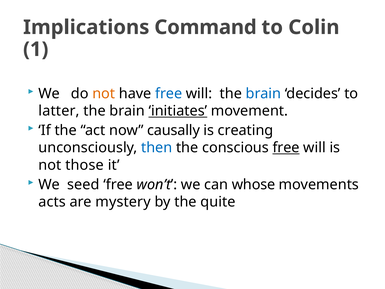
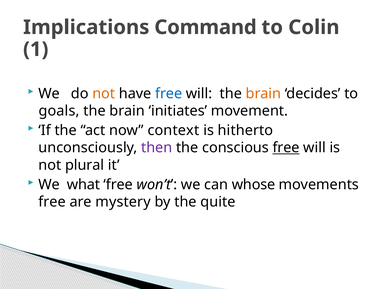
brain at (263, 93) colour: blue -> orange
latter: latter -> goals
initiates underline: present -> none
causally: causally -> context
creating: creating -> hitherto
then colour: blue -> purple
those: those -> plural
seed: seed -> what
acts at (52, 202): acts -> free
